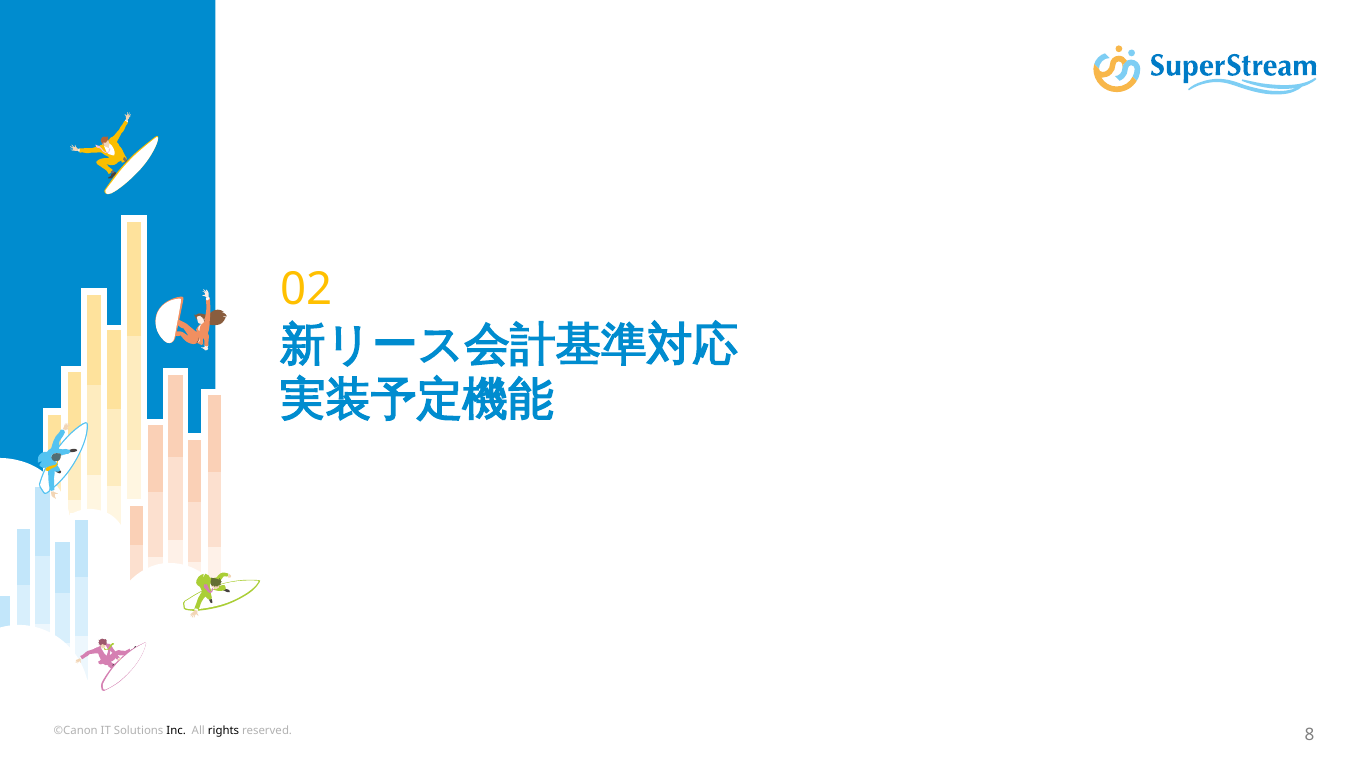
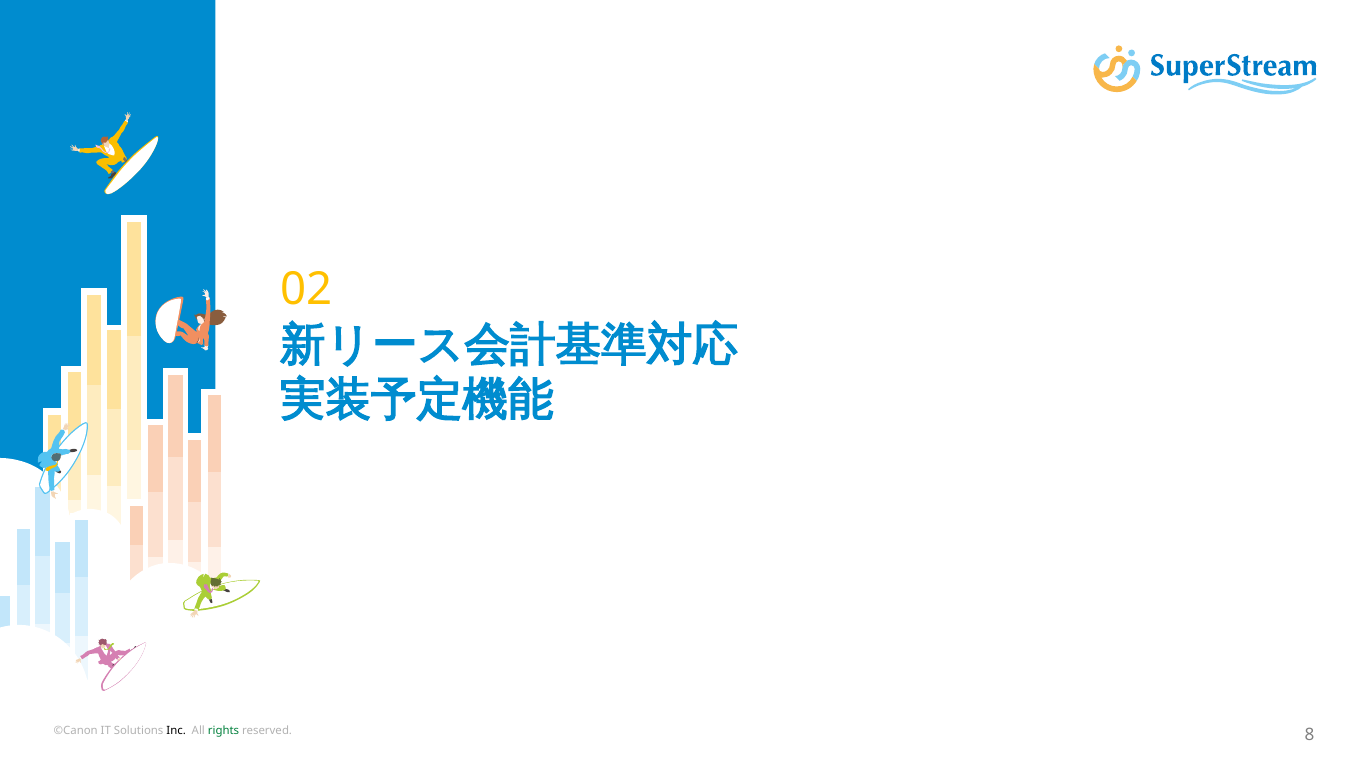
rights colour: black -> green
